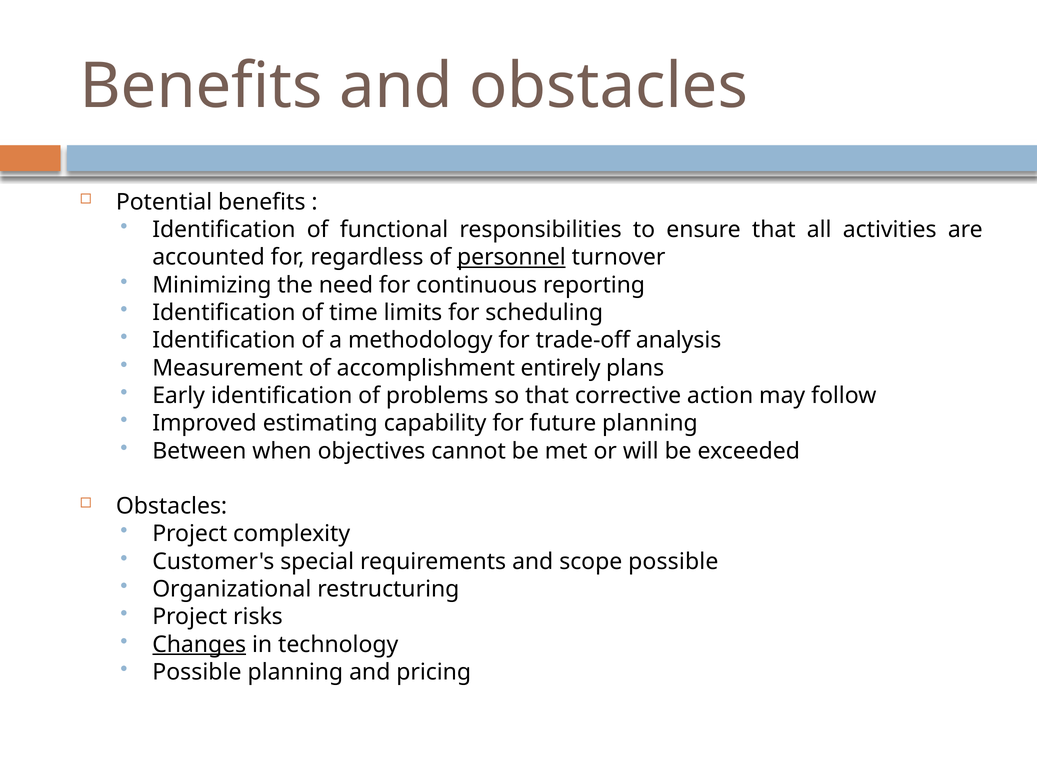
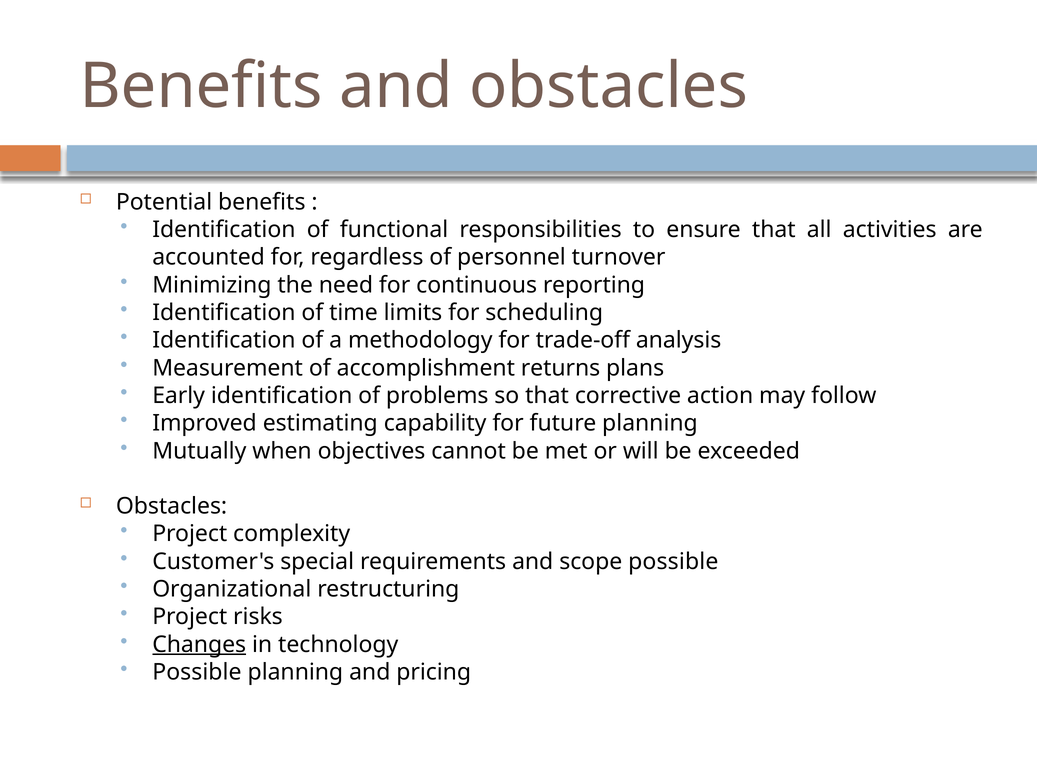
personnel underline: present -> none
entirely: entirely -> returns
Between: Between -> Mutually
